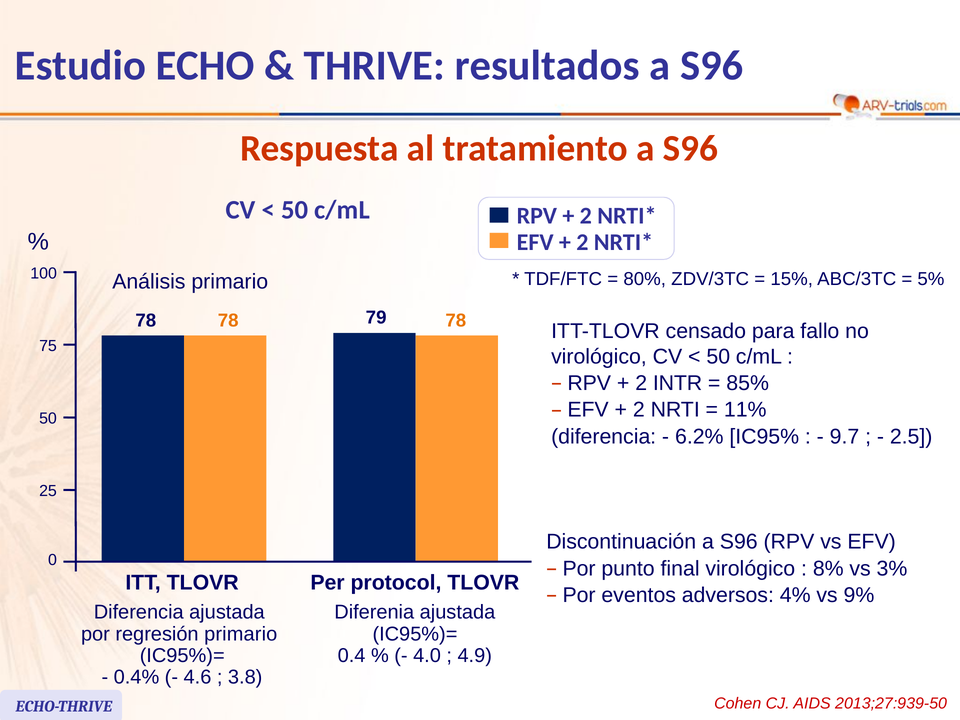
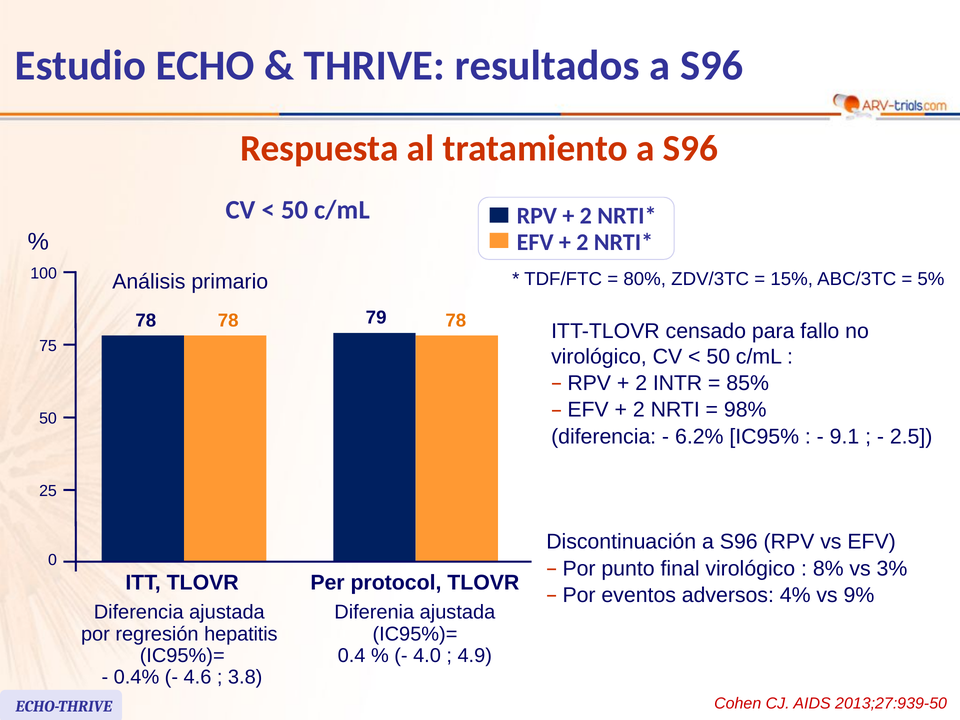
11%: 11% -> 98%
9.7: 9.7 -> 9.1
regresión primario: primario -> hepatitis
